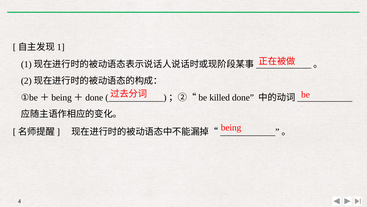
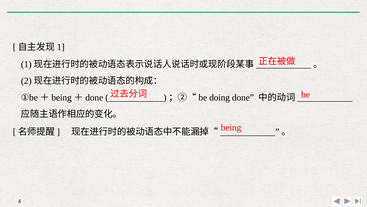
killed: killed -> doing
